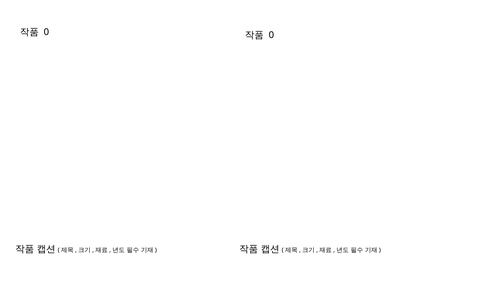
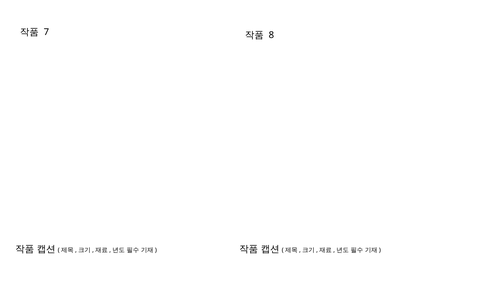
0 at (46, 32): 0 -> 7
0 at (271, 35): 0 -> 8
